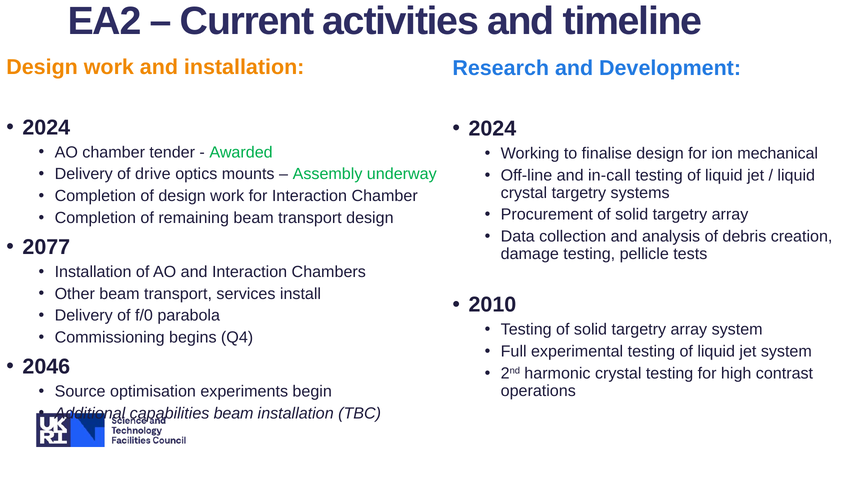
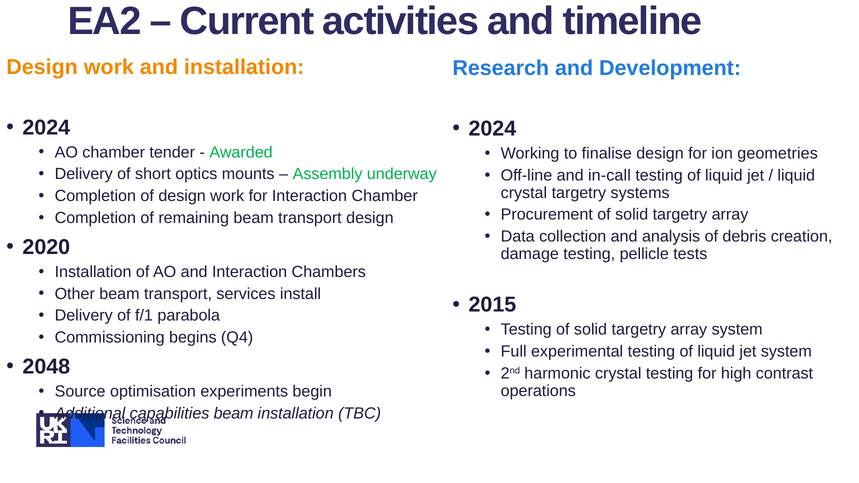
mechanical: mechanical -> geometries
drive: drive -> short
2077: 2077 -> 2020
2010: 2010 -> 2015
f/0: f/0 -> f/1
2046: 2046 -> 2048
